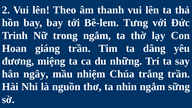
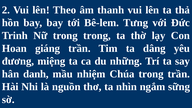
trong ngắm: ngắm -> trong
ngây: ngây -> danh
Chúa trắng: trắng -> trong
